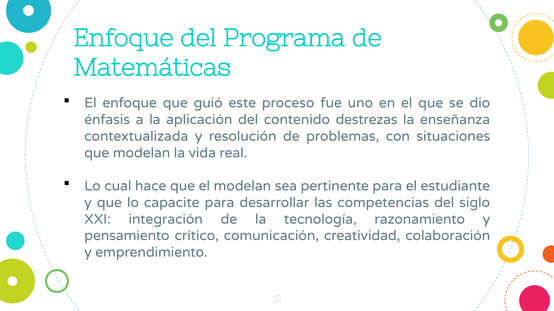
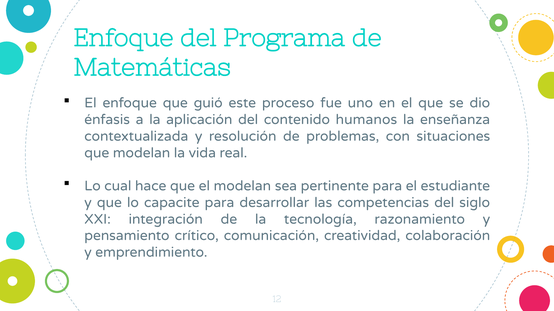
destrezas: destrezas -> humanos
